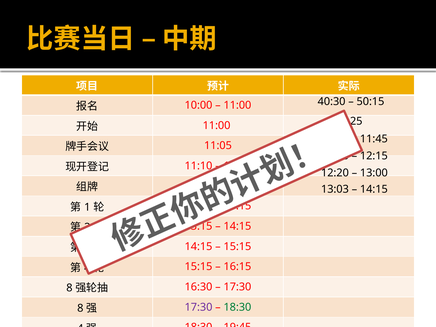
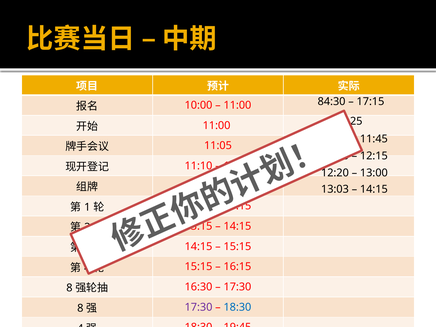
40:30: 40:30 -> 84:30
50:15: 50:15 -> 17:15
18:30 at (237, 307) colour: green -> blue
